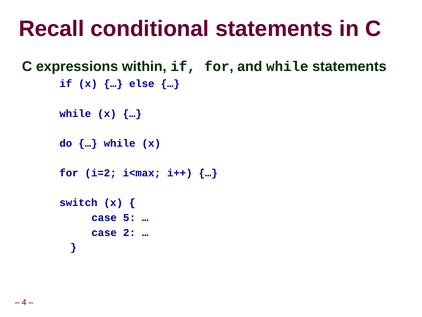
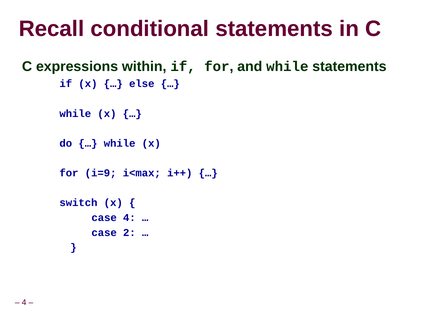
i=2: i=2 -> i=9
case 5: 5 -> 4
